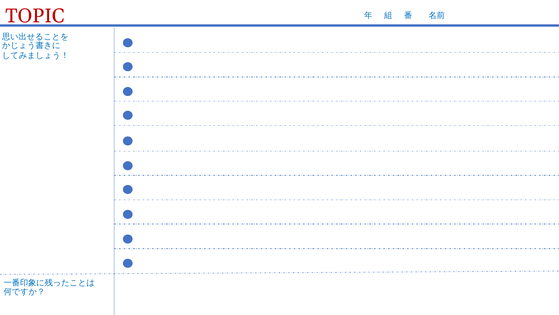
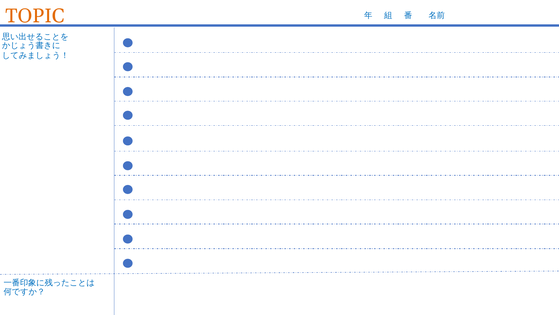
TOPIC colour: red -> orange
